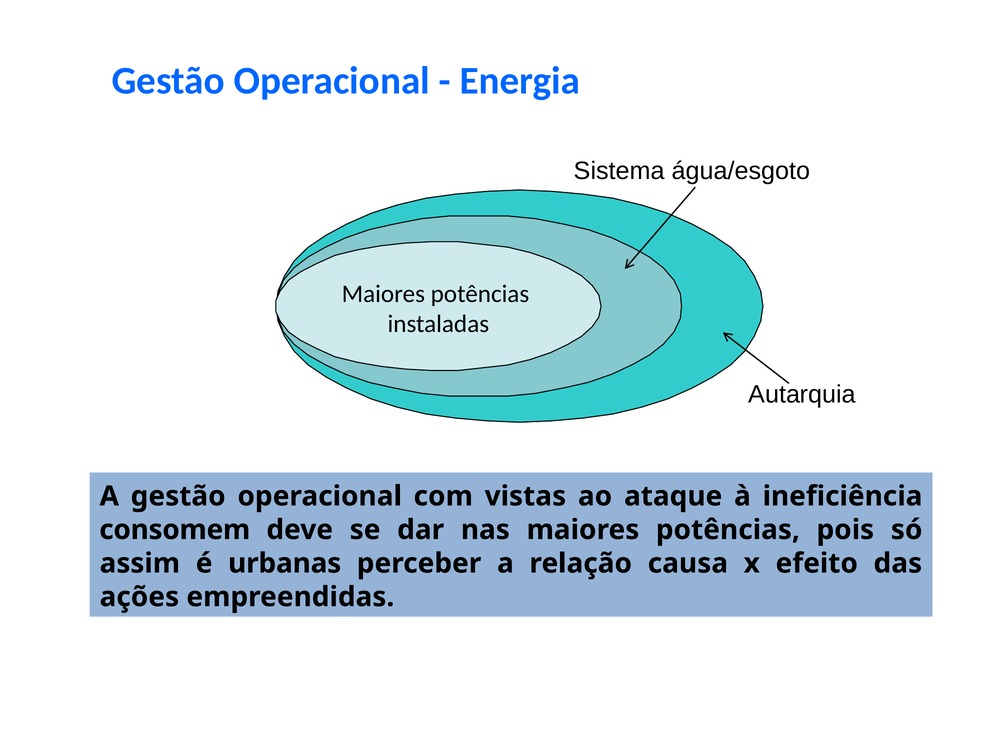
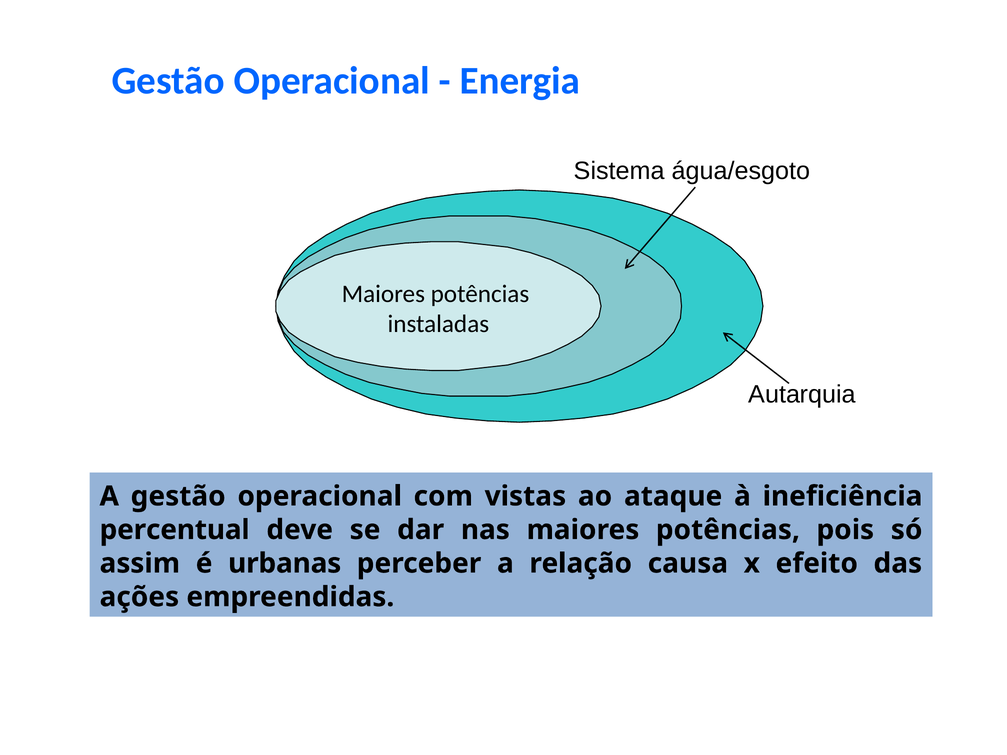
consomem: consomem -> percentual
